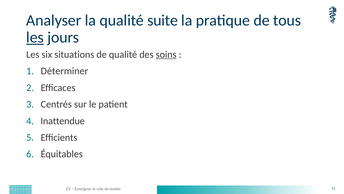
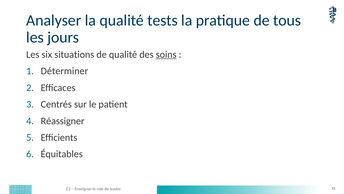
suite: suite -> tests
les at (35, 37) underline: present -> none
Inattendue: Inattendue -> Réassigner
